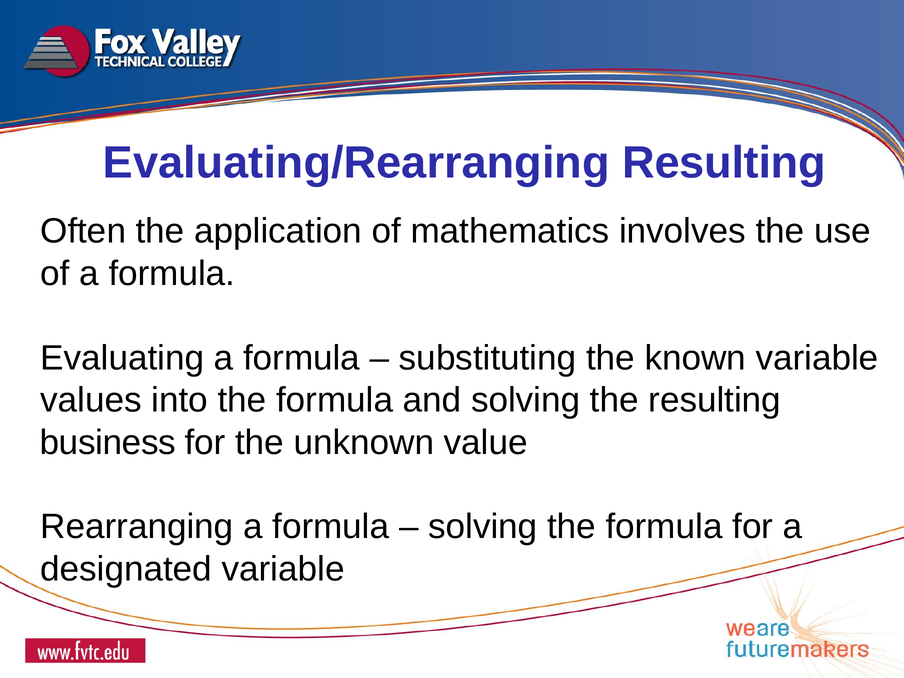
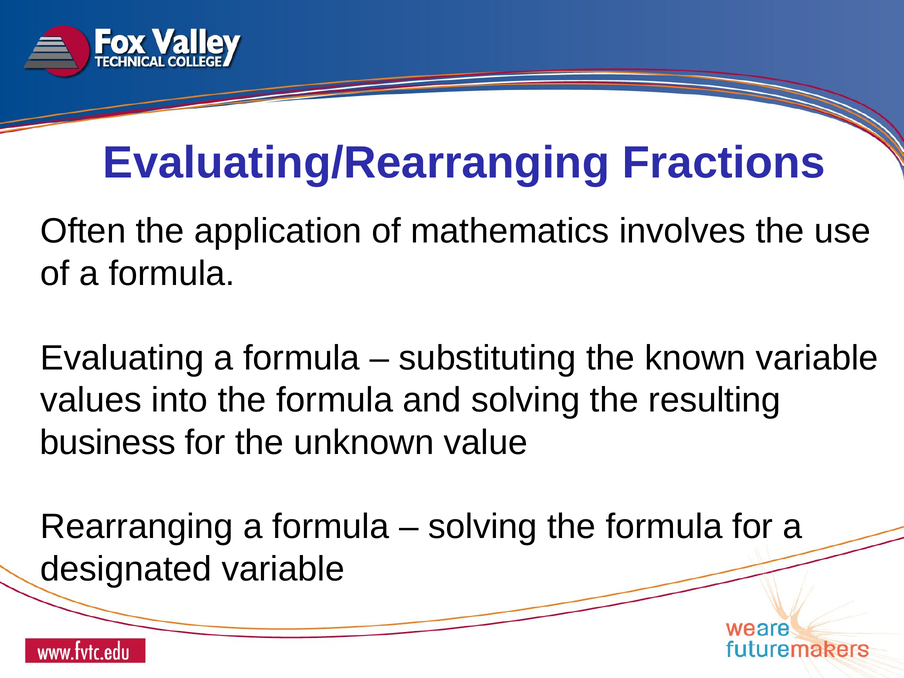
Evaluating/Rearranging Resulting: Resulting -> Fractions
